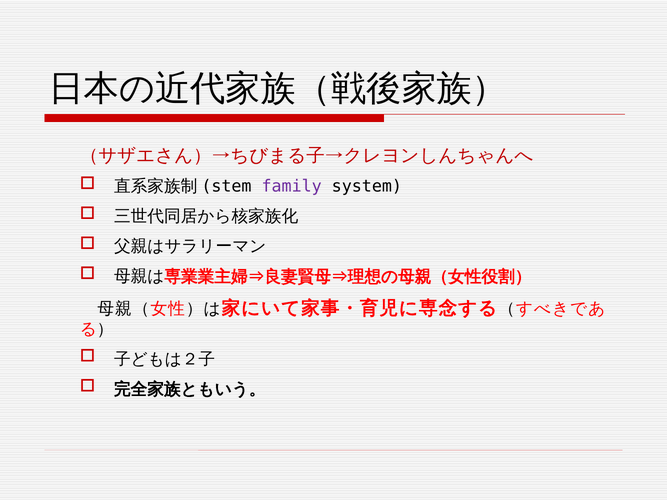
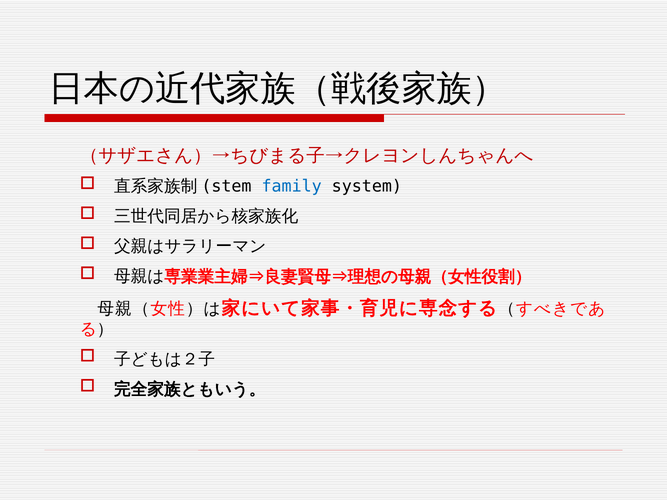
family colour: purple -> blue
